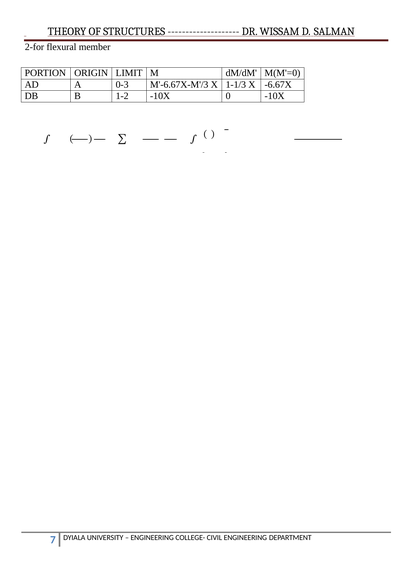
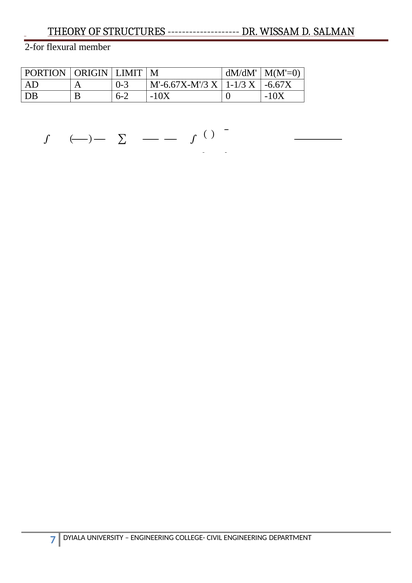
1-2: 1-2 -> 6-2
